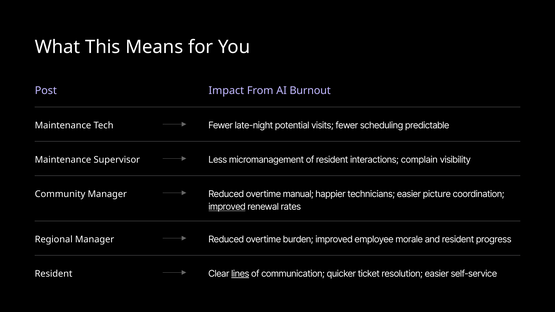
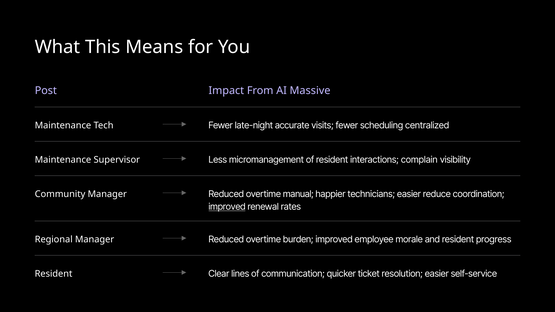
Burnout: Burnout -> Massive
potential: potential -> accurate
predictable: predictable -> centralized
picture: picture -> reduce
lines underline: present -> none
